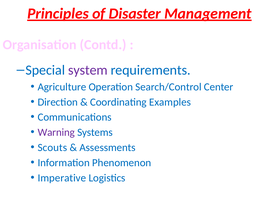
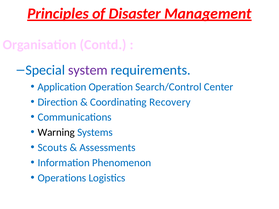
Agriculture: Agriculture -> Application
Examples: Examples -> Recovery
Warning colour: purple -> black
Imperative: Imperative -> Operations
